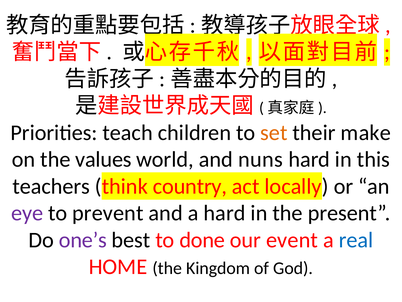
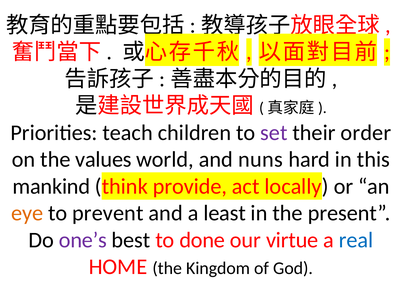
set colour: orange -> purple
make: make -> order
teachers: teachers -> mankind
country: country -> provide
eye colour: purple -> orange
a hard: hard -> least
event: event -> virtue
